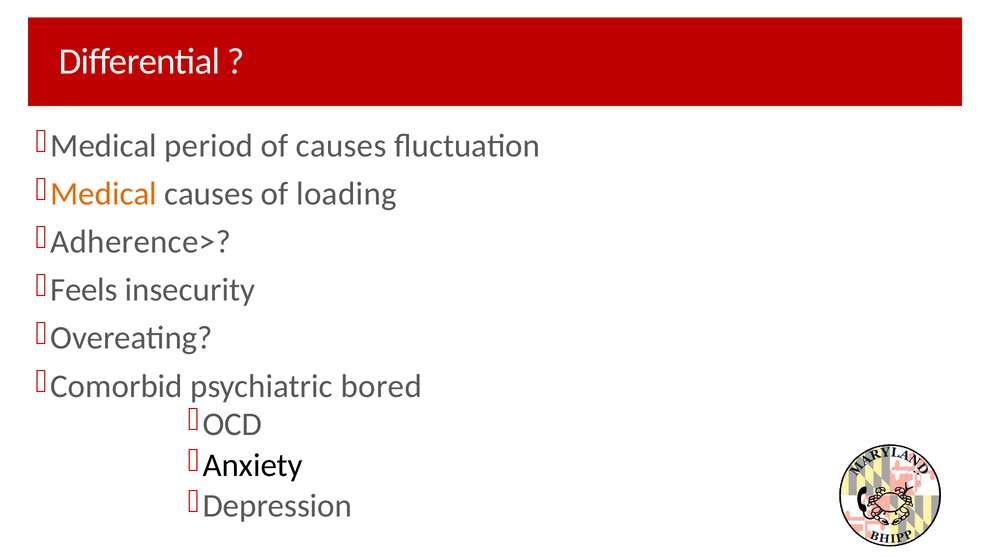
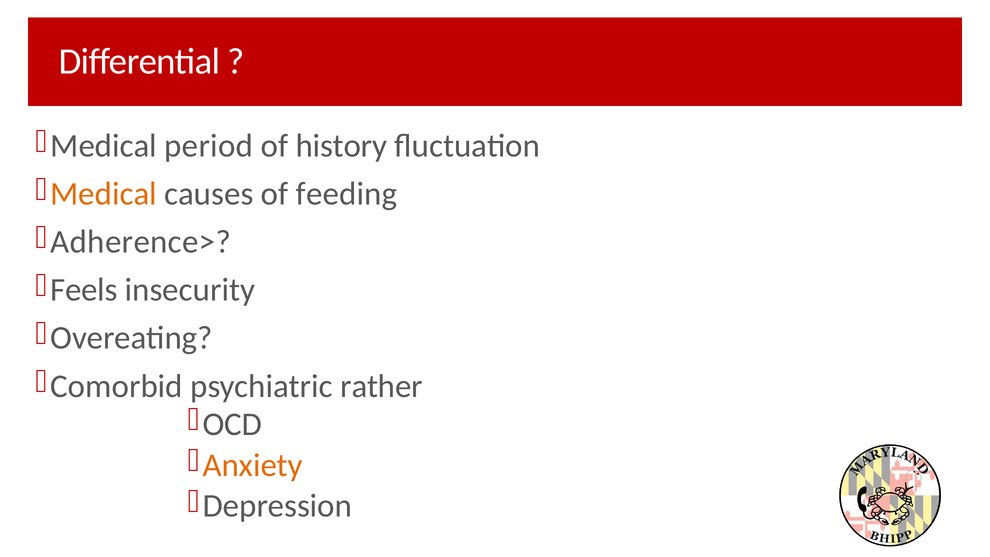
of causes: causes -> history
loading: loading -> feeding
bored: bored -> rather
Anxiety colour: black -> orange
